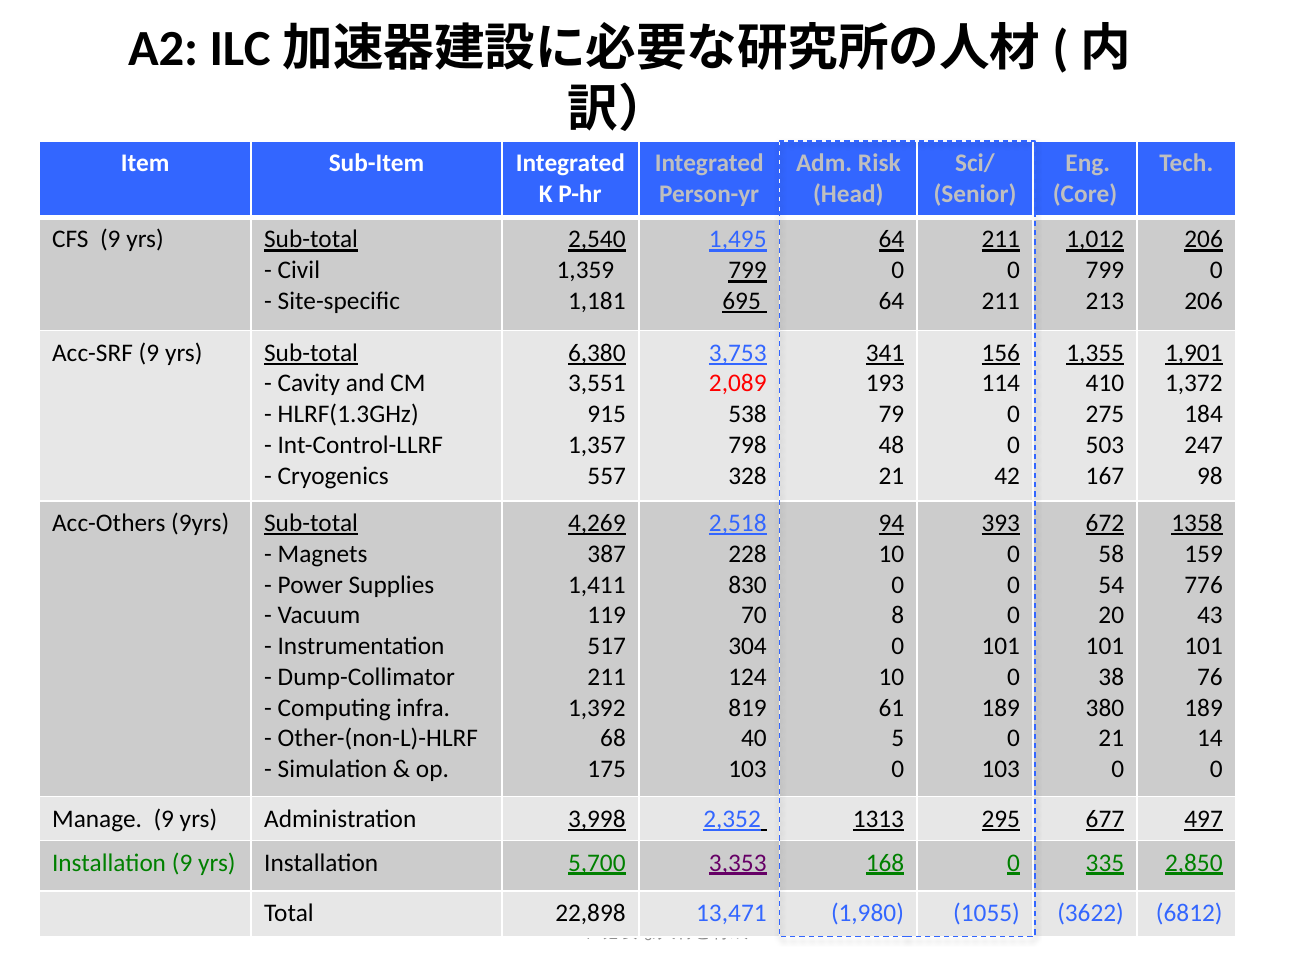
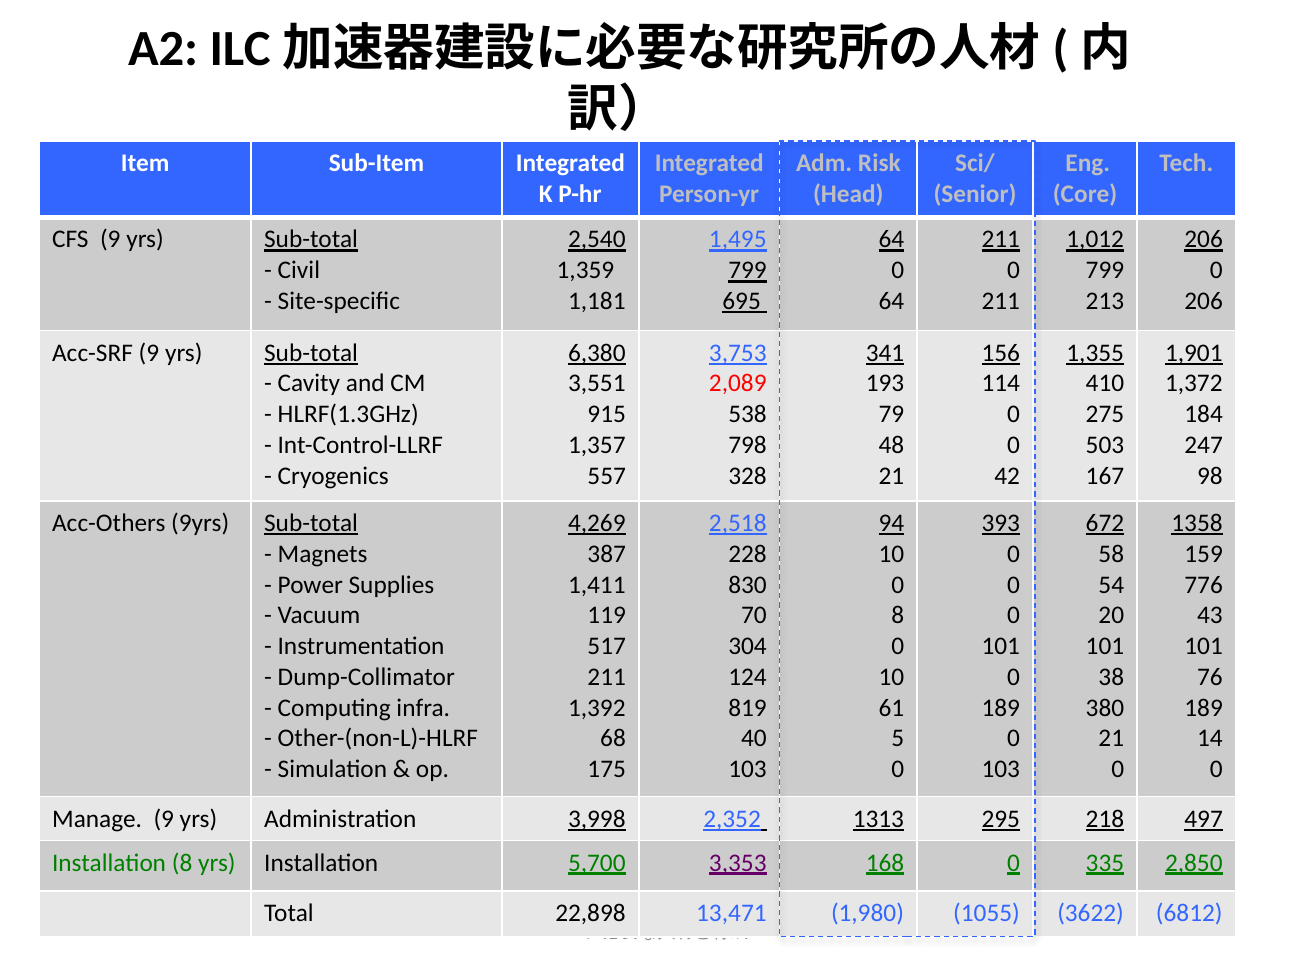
677: 677 -> 218
Installation 9: 9 -> 8
